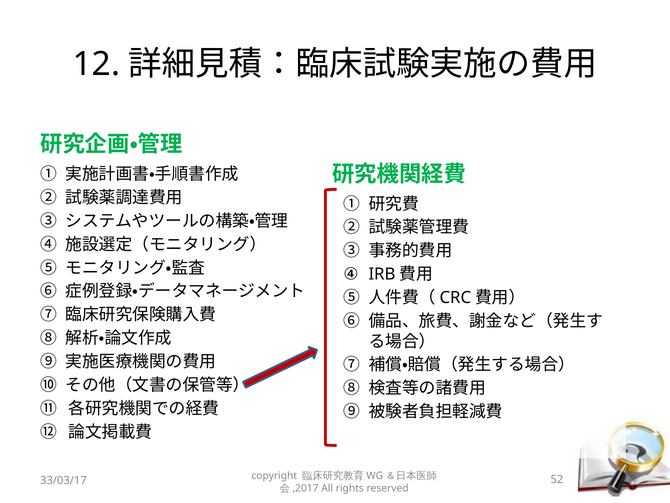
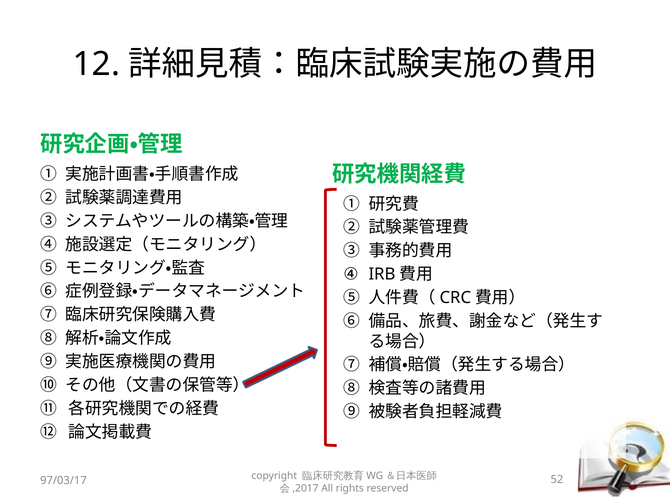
33/03/17: 33/03/17 -> 97/03/17
